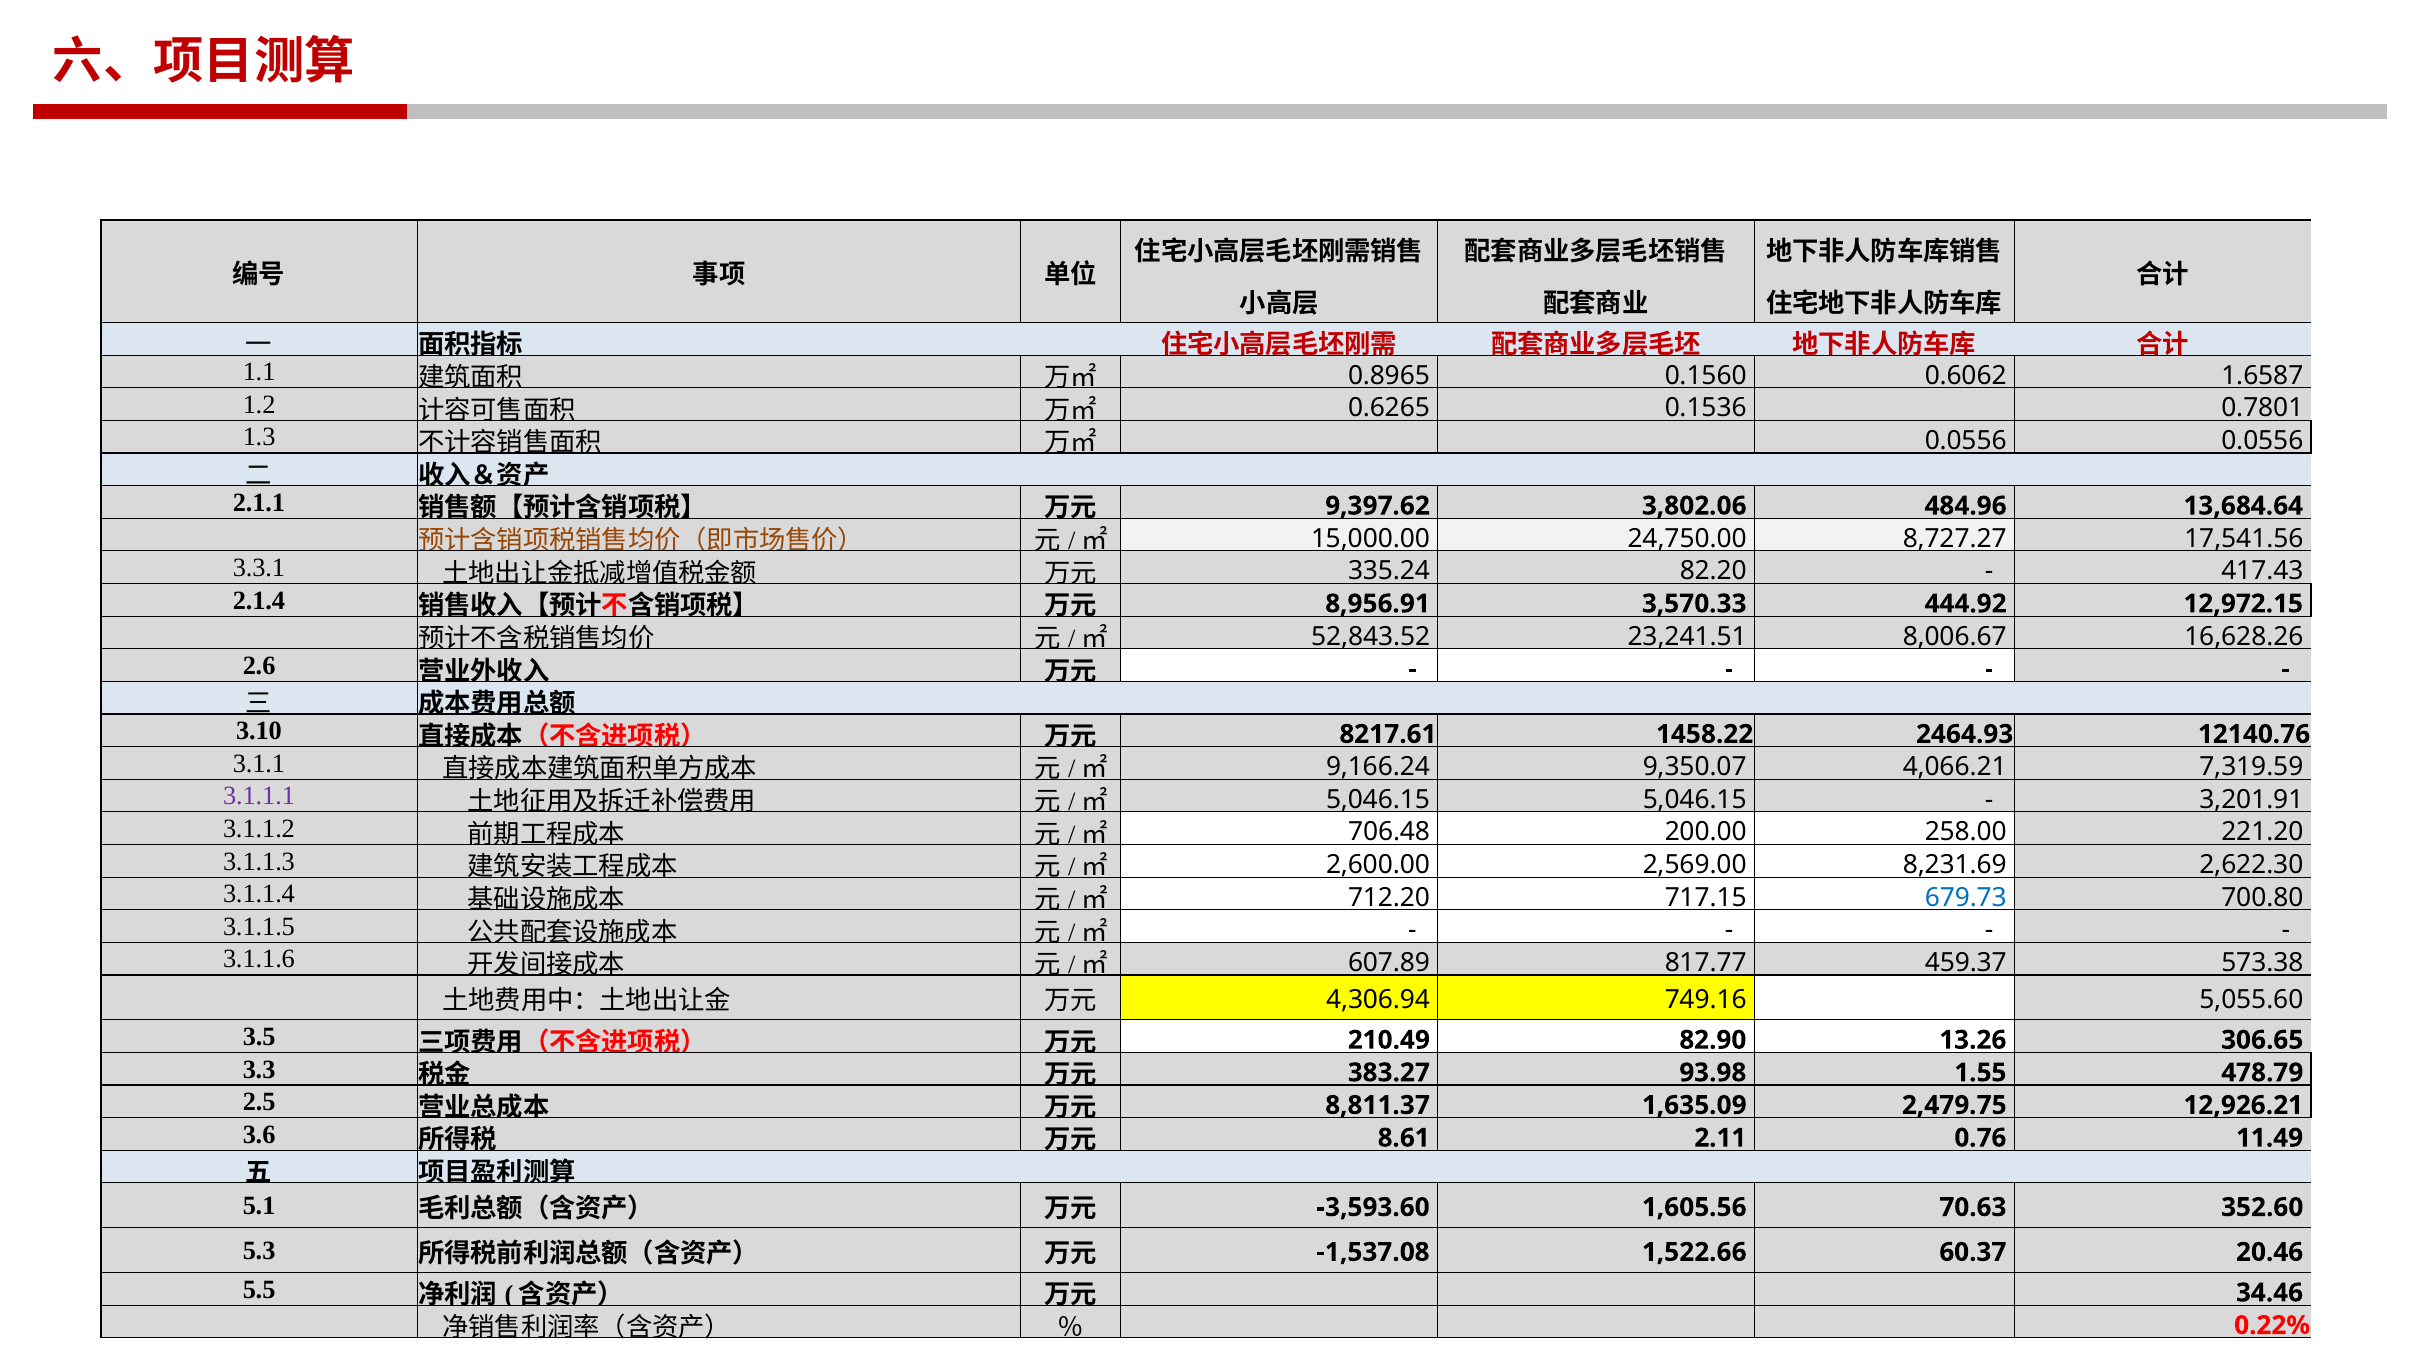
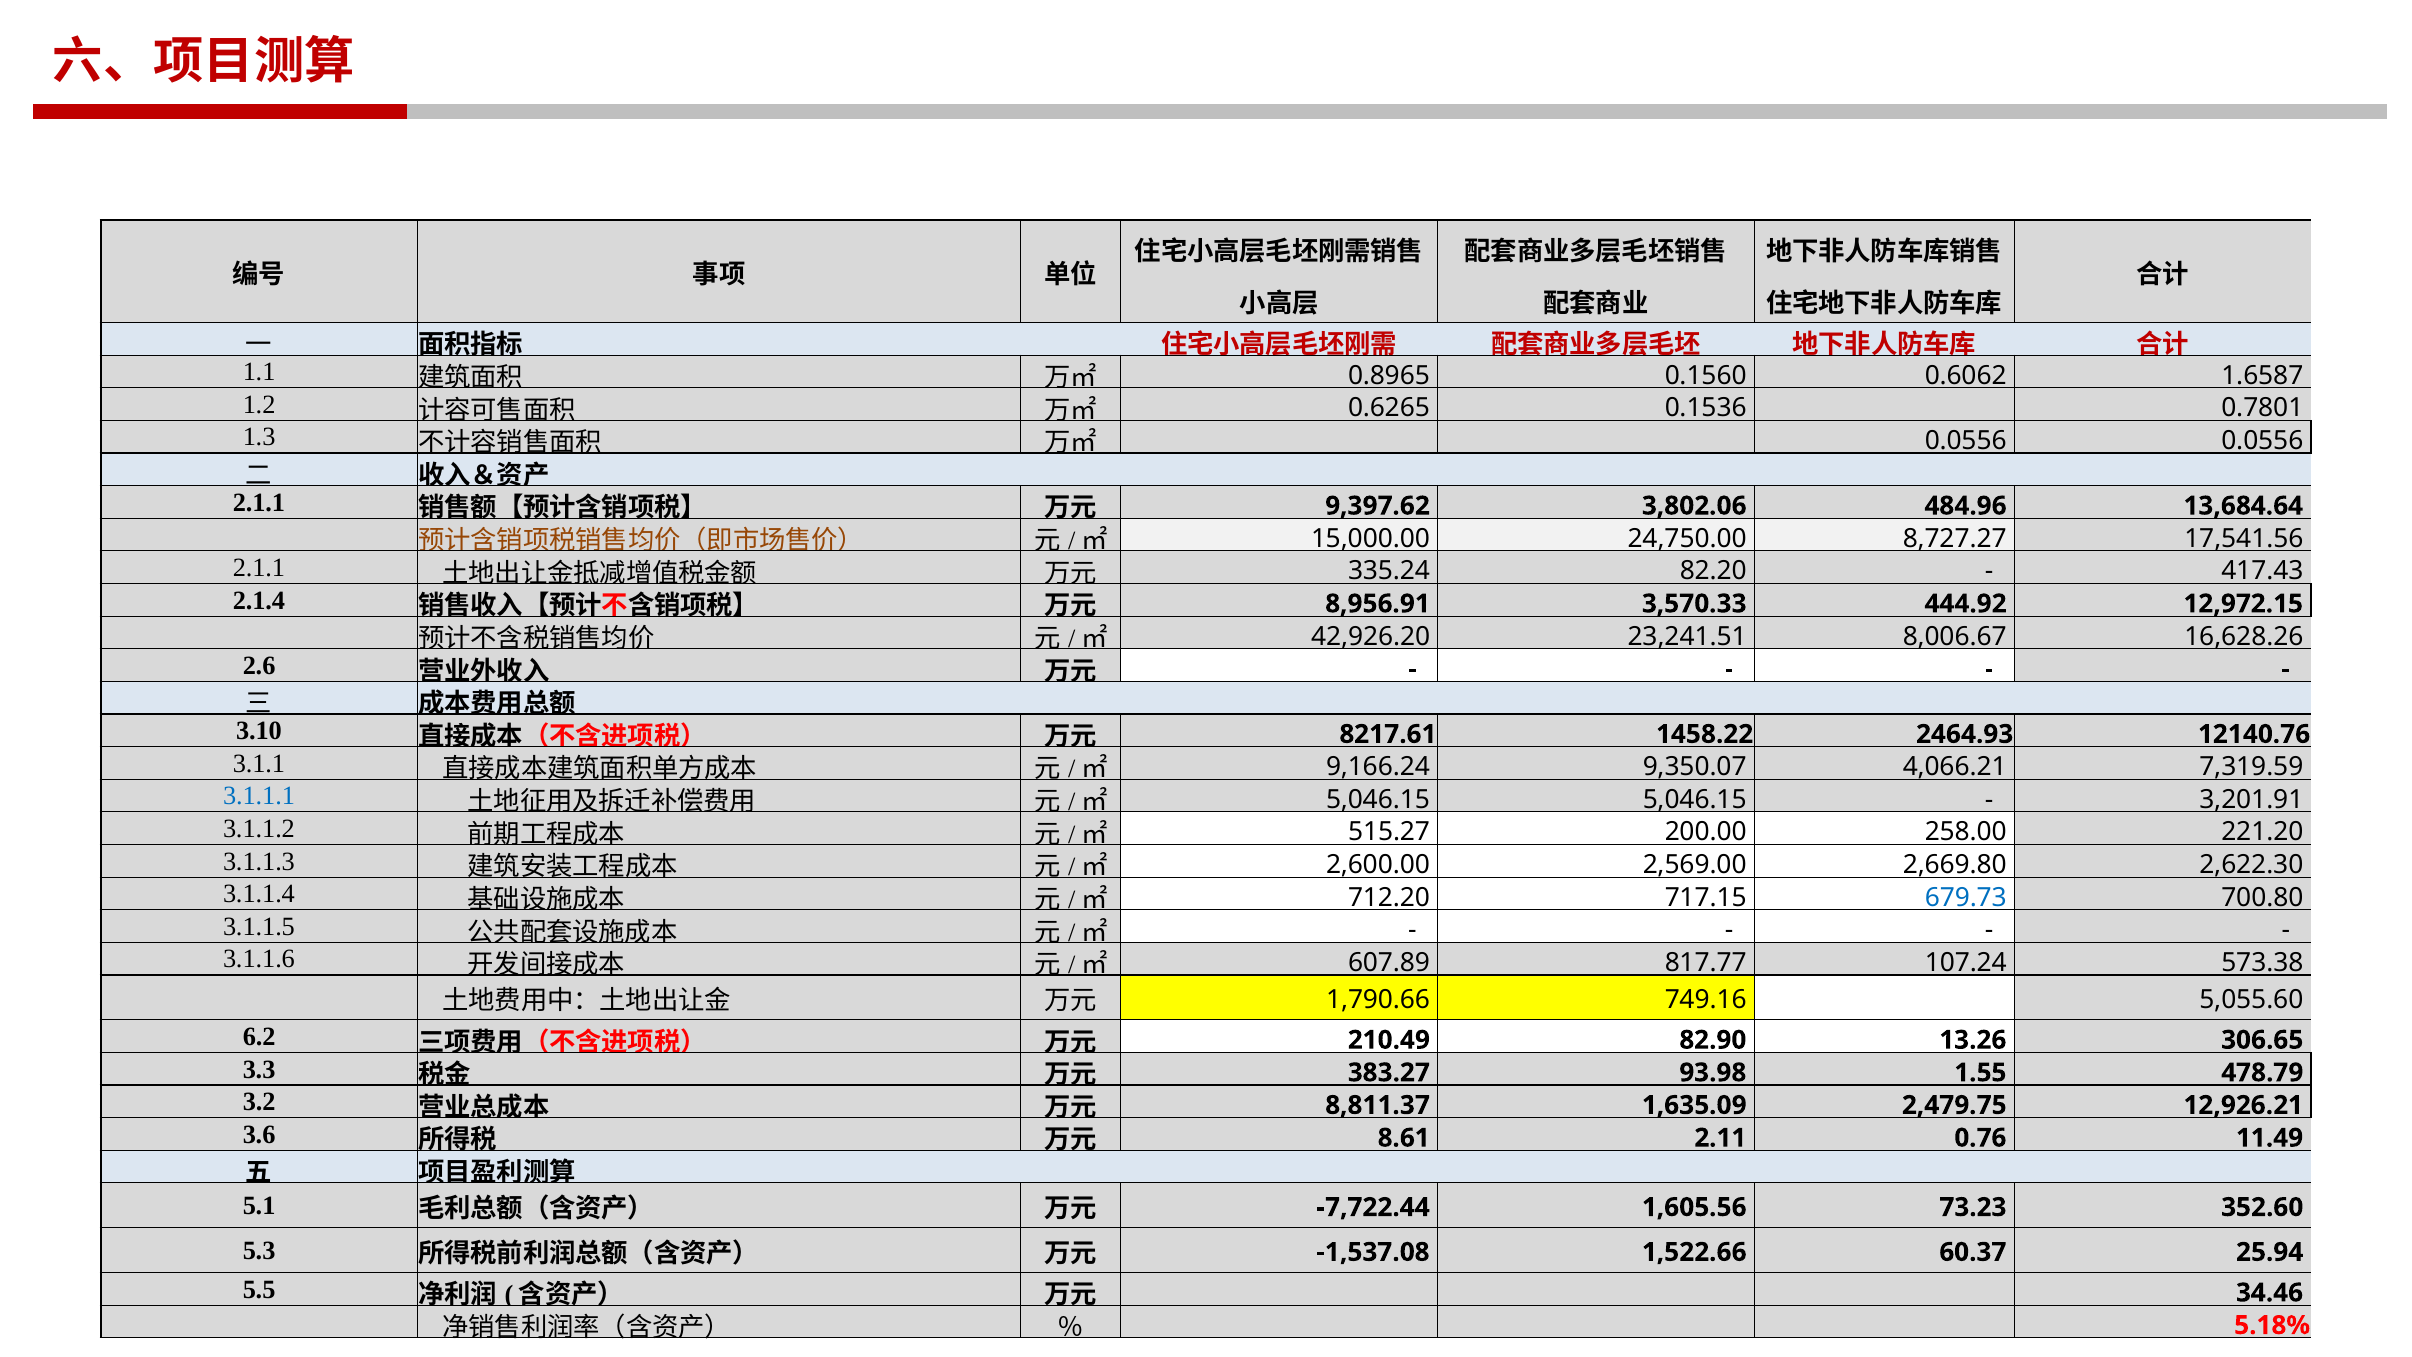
3.3.1 at (259, 568): 3.3.1 -> 2.1.1
52,843.52: 52,843.52 -> 42,926.20
3.1.1.1 colour: purple -> blue
706.48: 706.48 -> 515.27
8,231.69: 8,231.69 -> 2,669.80
459.37: 459.37 -> 107.24
4,306.94: 4,306.94 -> 1,790.66
3.5: 3.5 -> 6.2
2.5: 2.5 -> 3.2
-3,593.60: -3,593.60 -> -7,722.44
70.63: 70.63 -> 73.23
20.46: 20.46 -> 25.94
0.22%: 0.22% -> 5.18%
